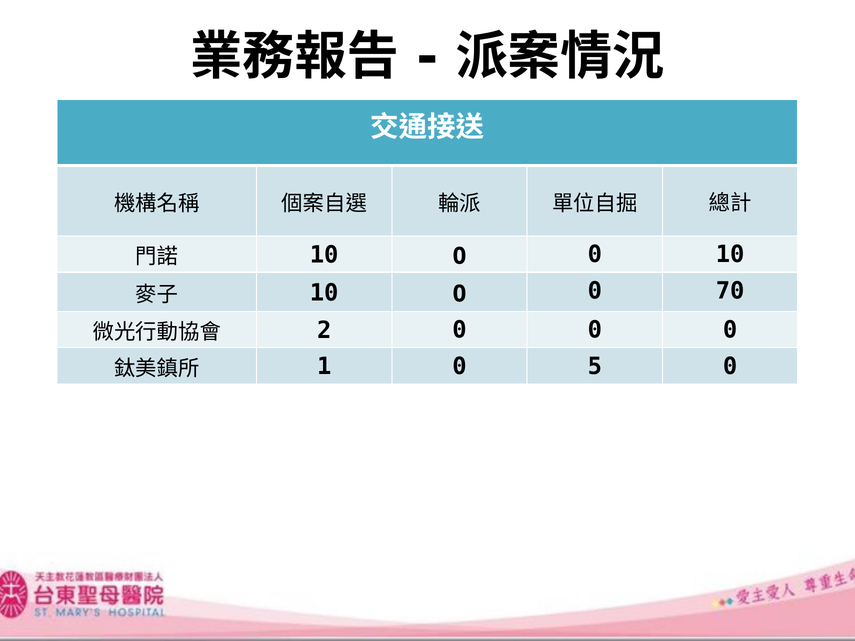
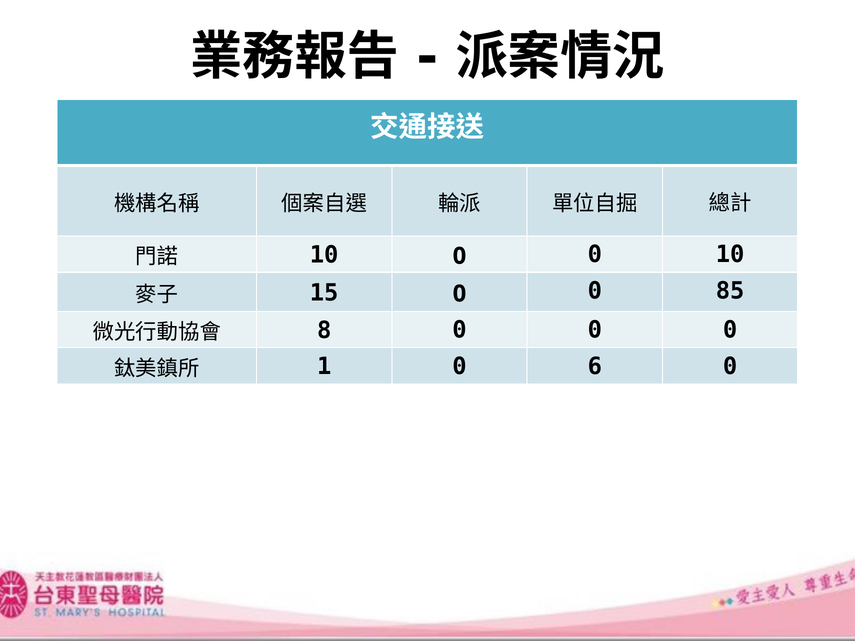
10 at (324, 293): 10 -> 15
70: 70 -> 85
2: 2 -> 8
5: 5 -> 6
